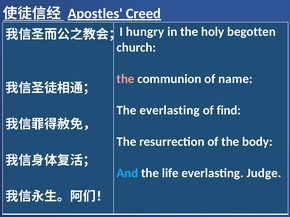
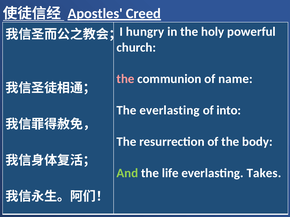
begotten: begotten -> powerful
find: find -> into
And colour: light blue -> light green
Judge: Judge -> Takes
